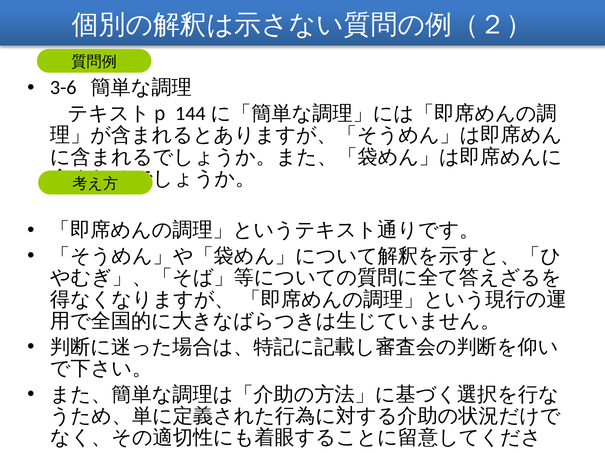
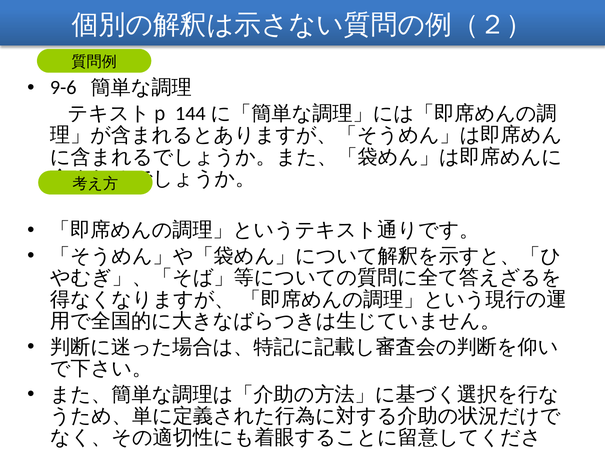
3-6: 3-6 -> 9-6
